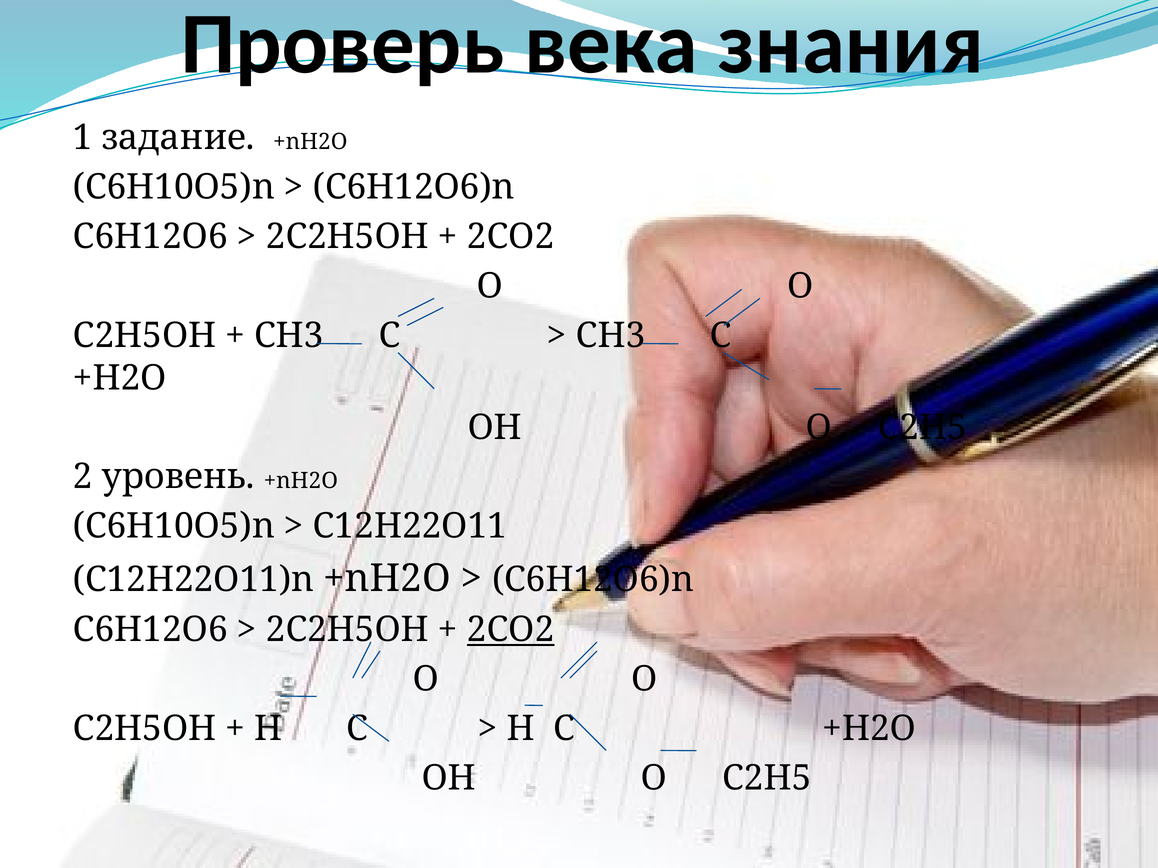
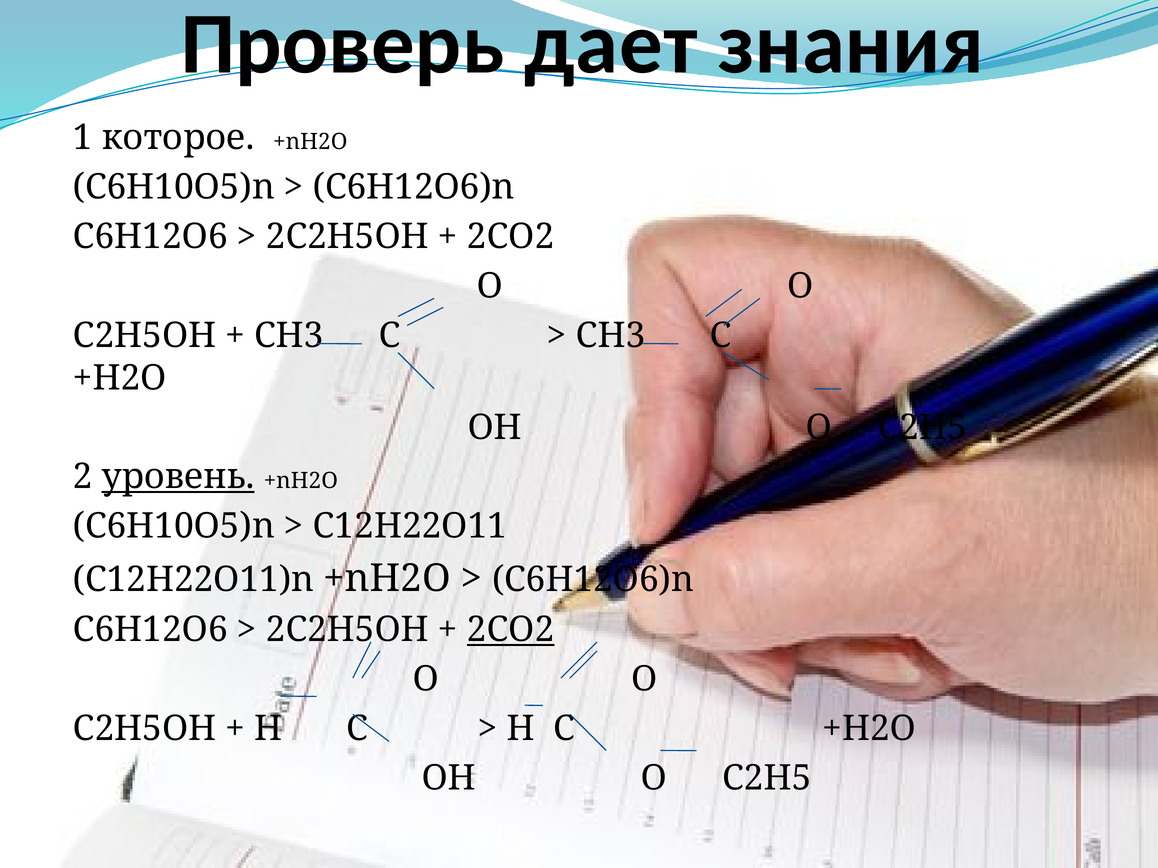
века: века -> дает
задание: задание -> которое
уровень underline: none -> present
